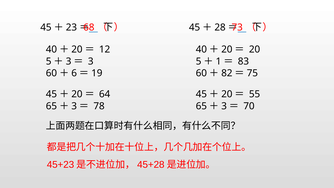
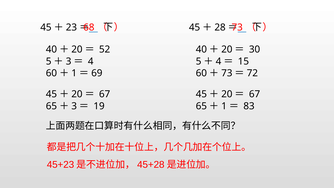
12: 12 -> 52
20 at (255, 49): 20 -> 30
3 at (91, 61): 3 -> 4
1 at (218, 61): 1 -> 4
83: 83 -> 15
6 at (74, 73): 6 -> 1
19: 19 -> 69
82 at (227, 73): 82 -> 73
75: 75 -> 72
64 at (105, 94): 64 -> 67
55 at (255, 94): 55 -> 67
78: 78 -> 19
3 at (224, 106): 3 -> 1
70: 70 -> 83
